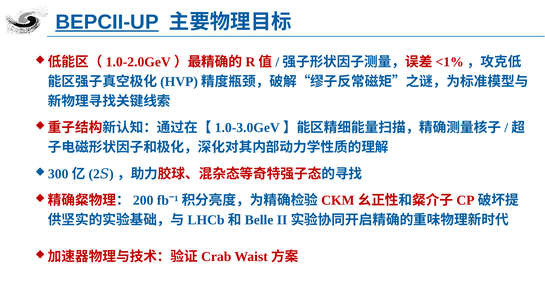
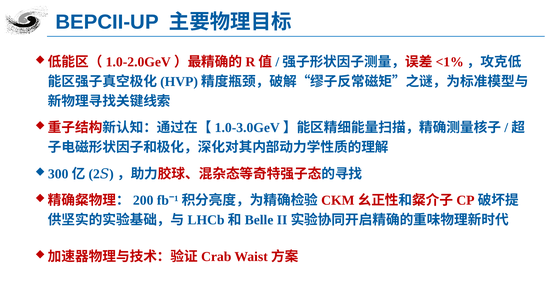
BEPCII-UP underline: present -> none
